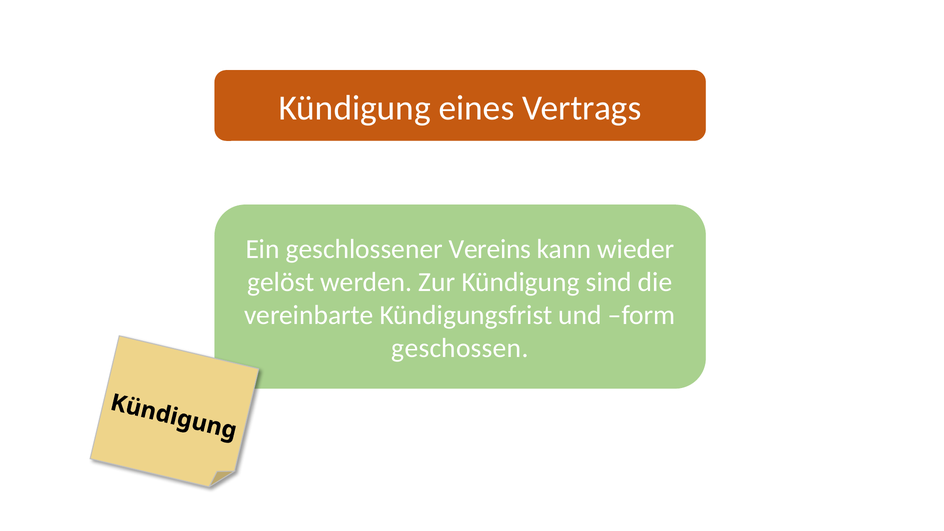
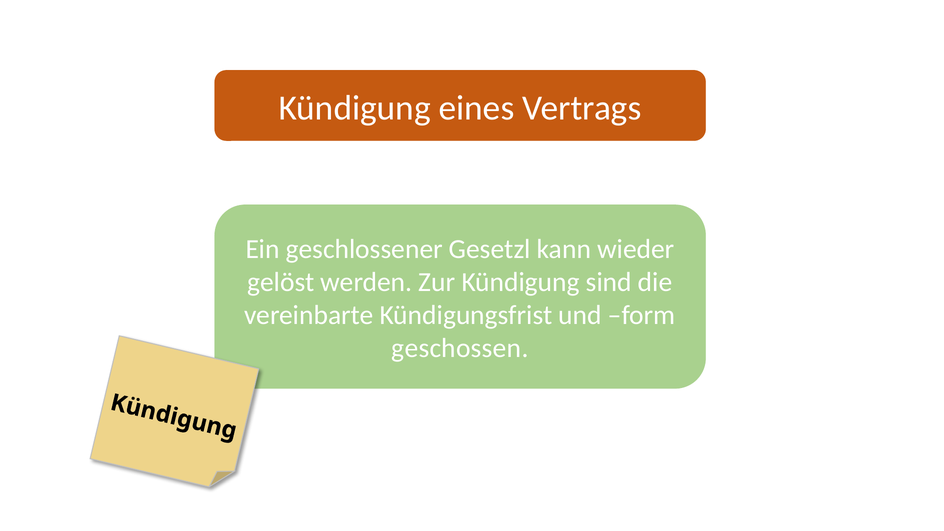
Vereins: Vereins -> Gesetzl
